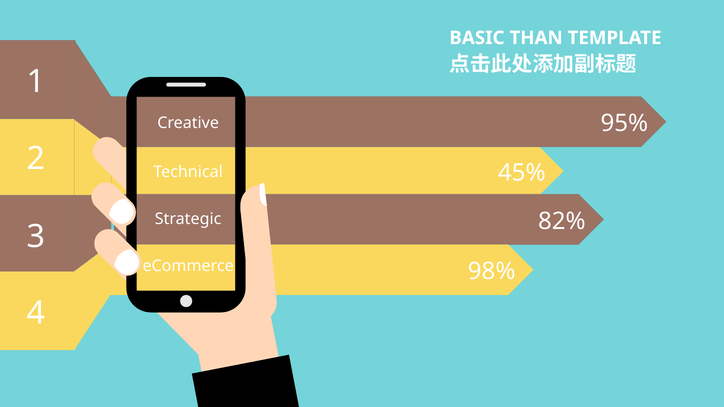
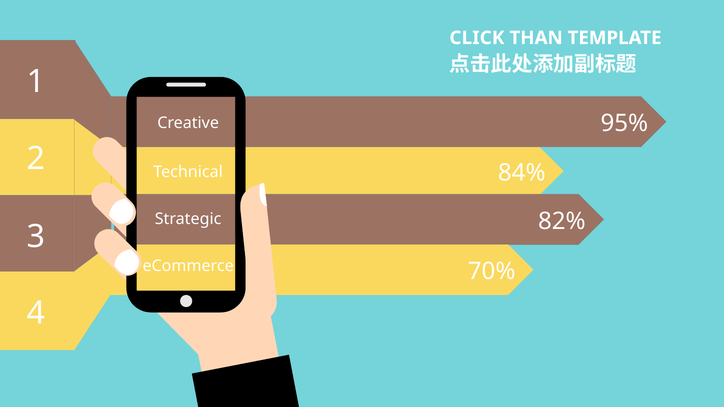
BASIC: BASIC -> CLICK
45%: 45% -> 84%
98%: 98% -> 70%
